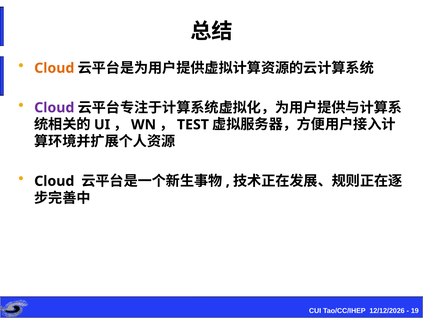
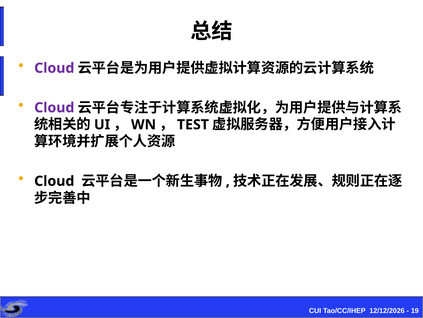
Cloud at (54, 68) colour: orange -> purple
